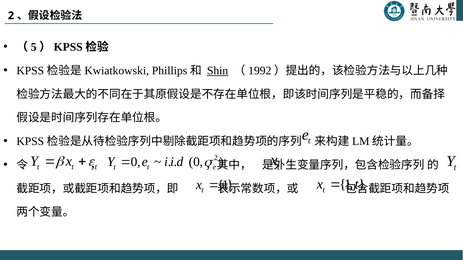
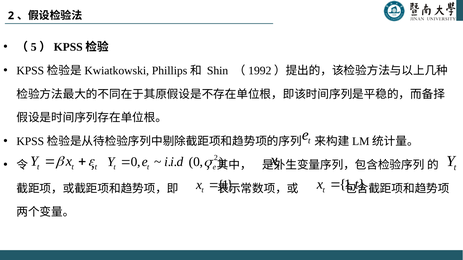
Shin underline: present -> none
